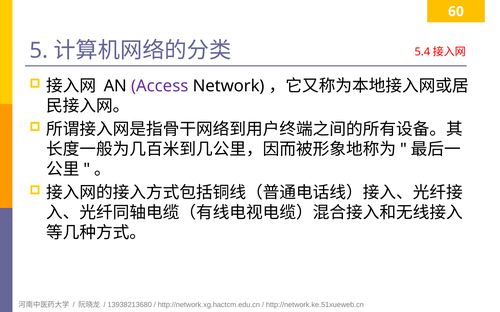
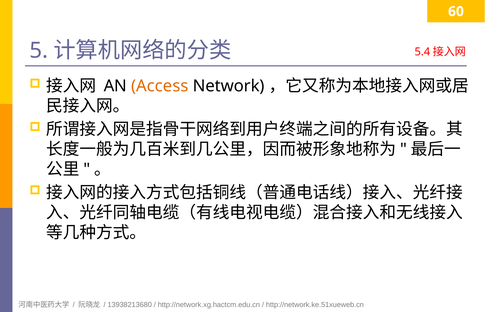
Access colour: purple -> orange
